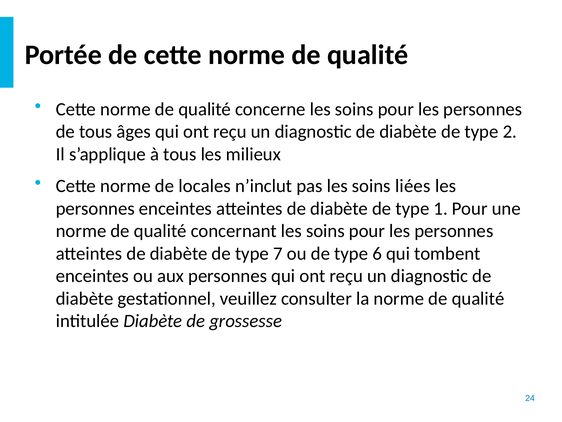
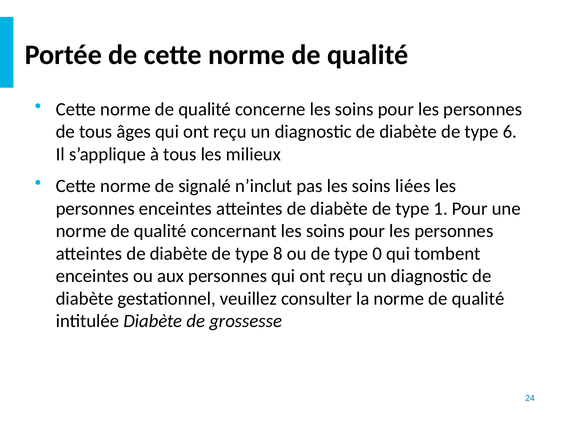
2: 2 -> 6
locales: locales -> signalé
7: 7 -> 8
6: 6 -> 0
